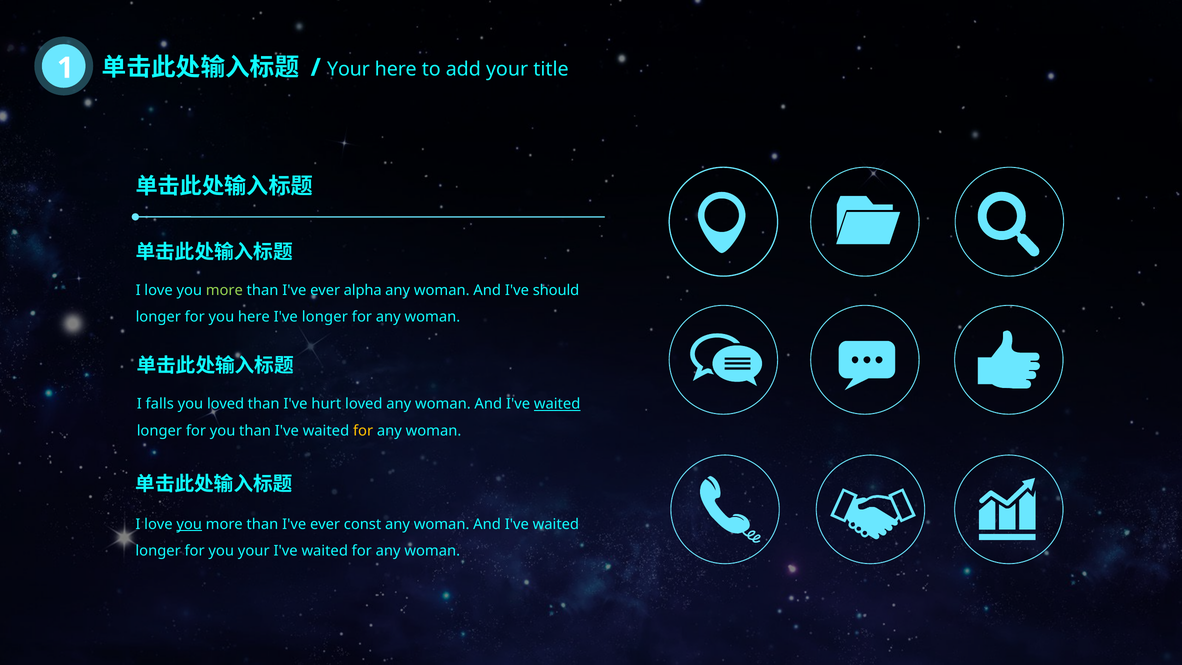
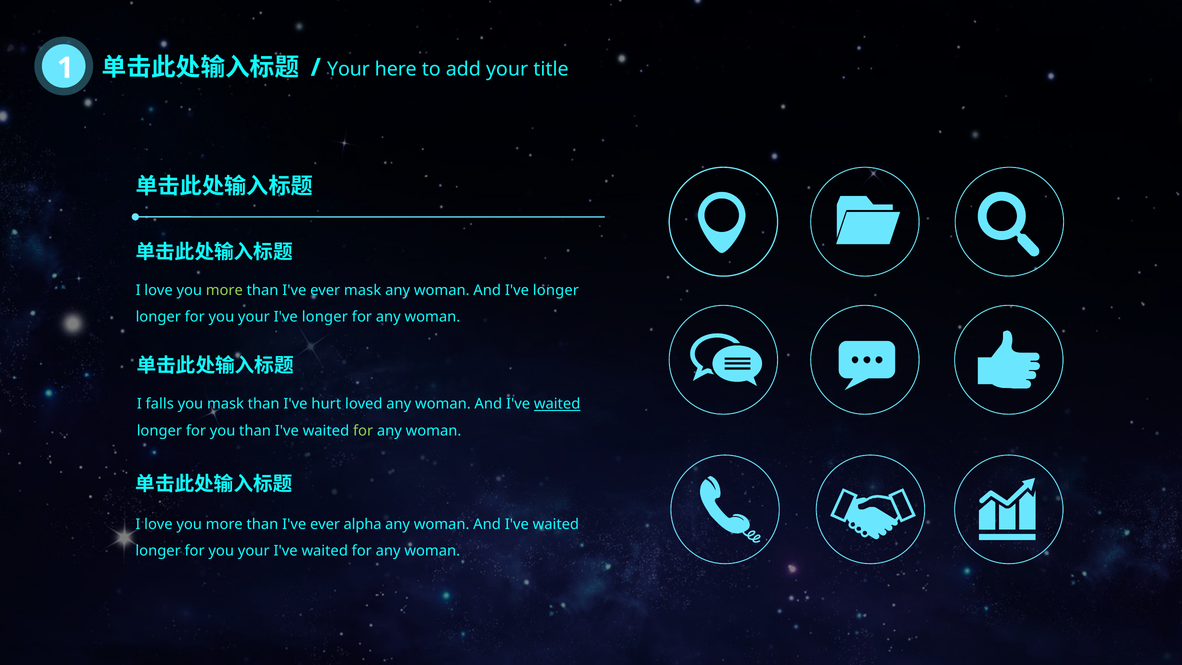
ever alpha: alpha -> mask
And I've should: should -> longer
here at (254, 317): here -> your
you loved: loved -> mask
for at (363, 431) colour: yellow -> light green
you at (189, 524) underline: present -> none
const: const -> alpha
